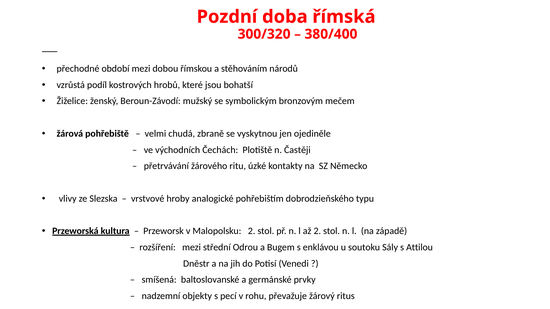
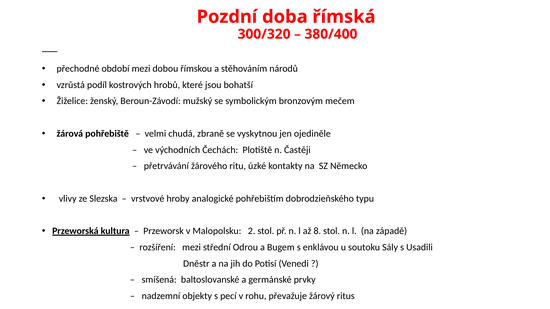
až 2: 2 -> 8
Attilou: Attilou -> Usadili
